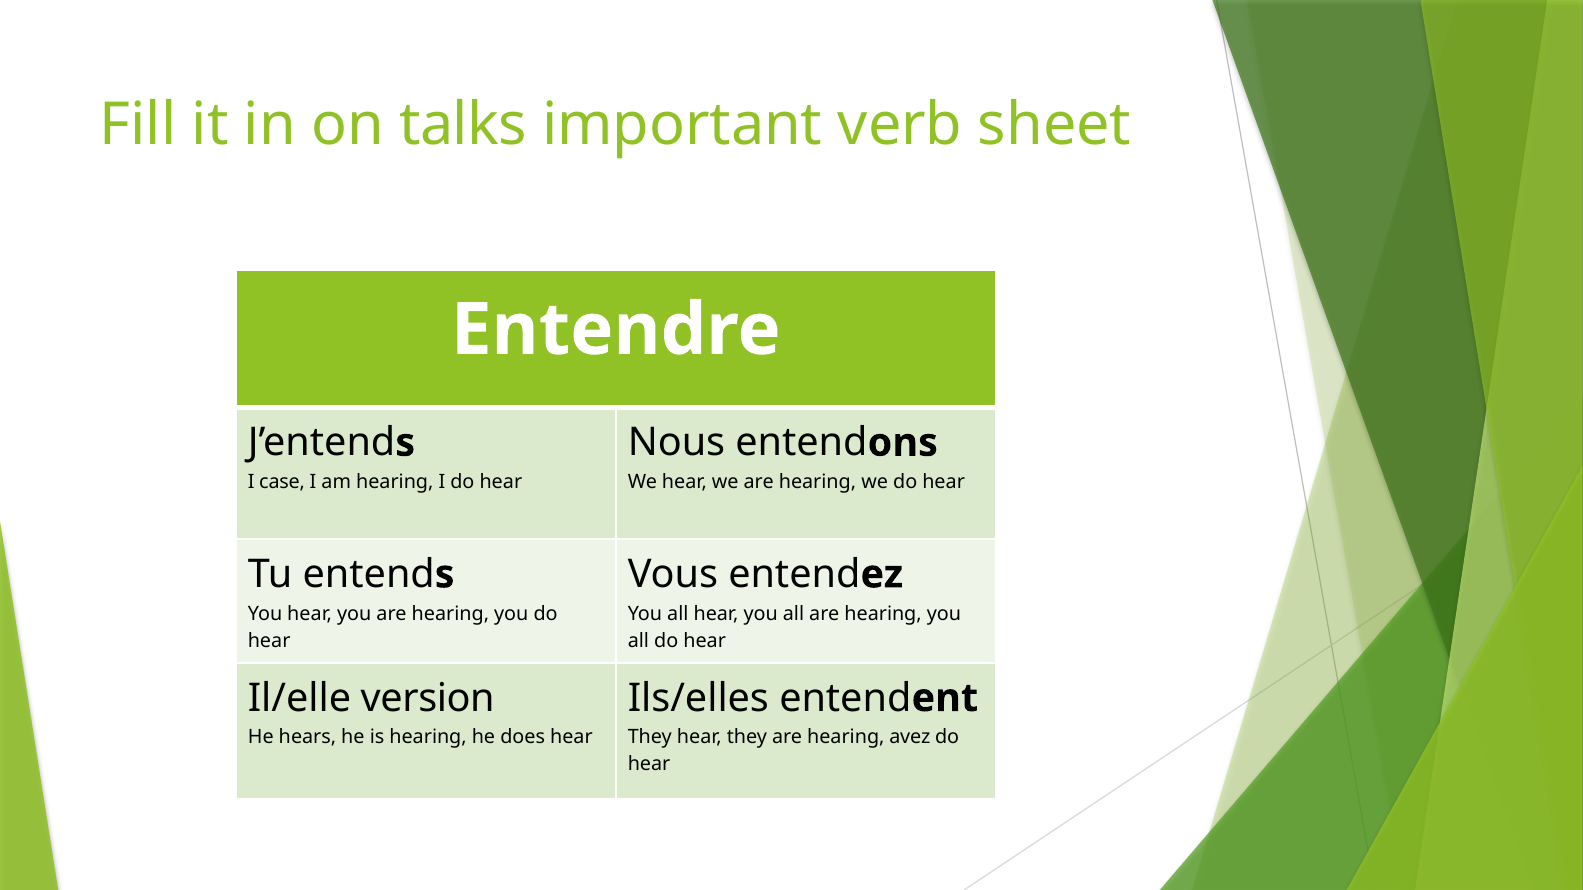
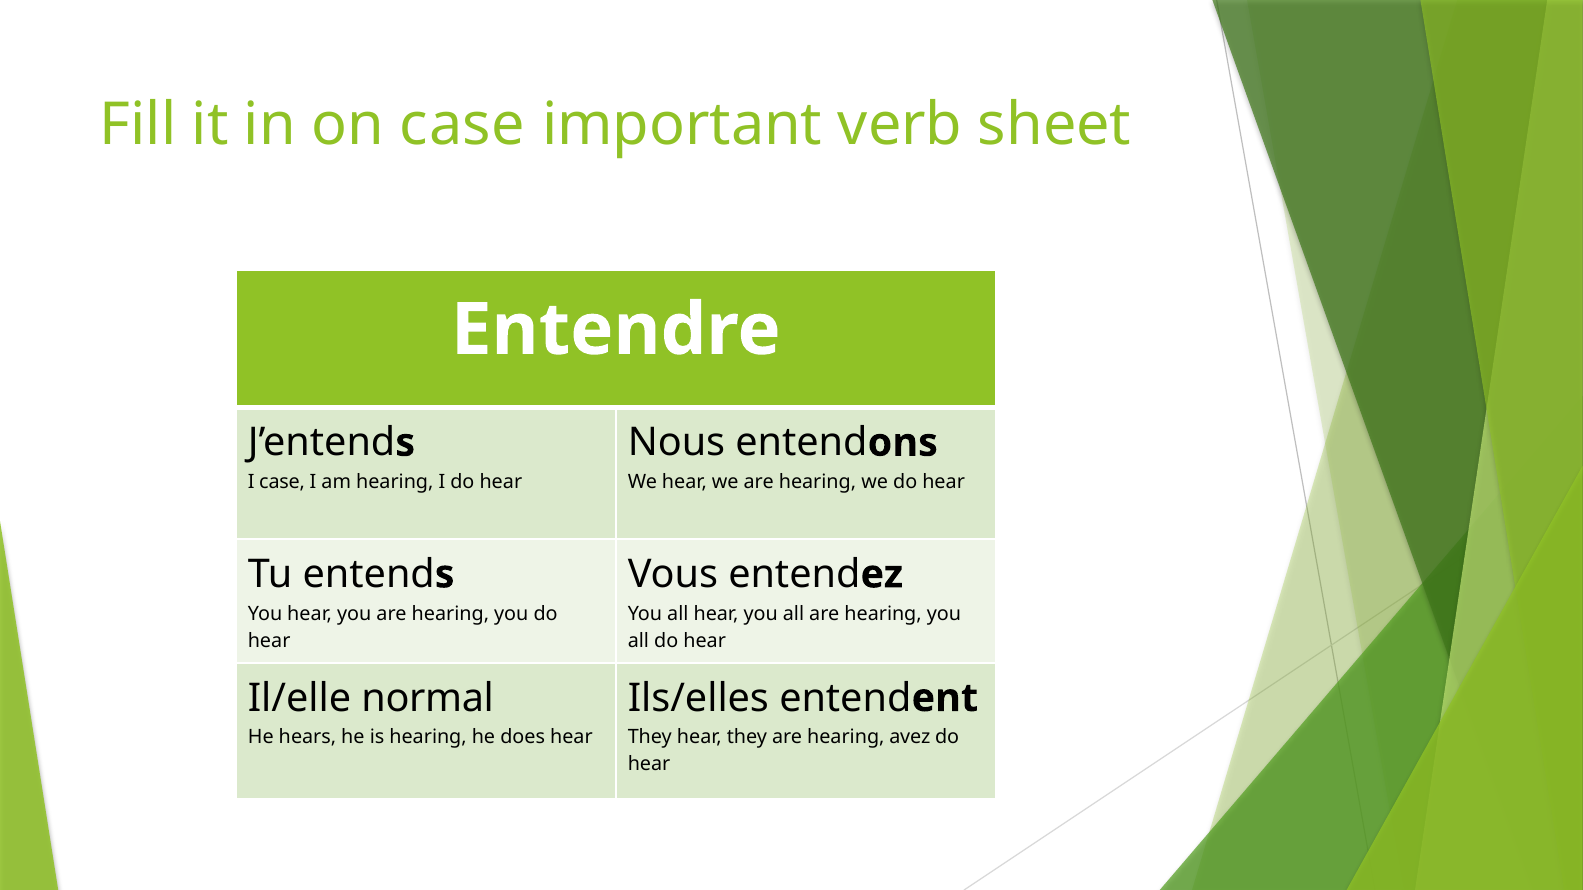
on talks: talks -> case
version: version -> normal
